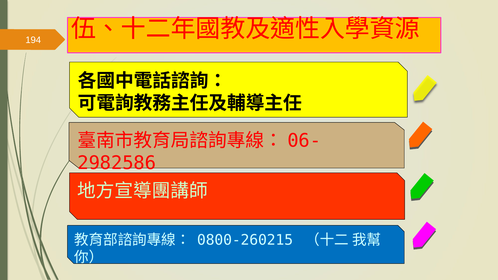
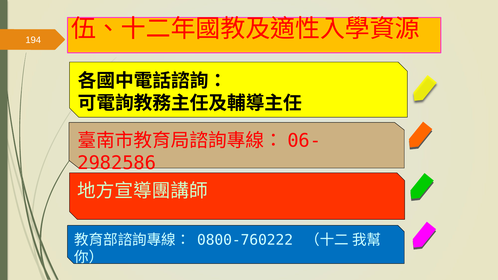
0800-260215: 0800-260215 -> 0800-760222
